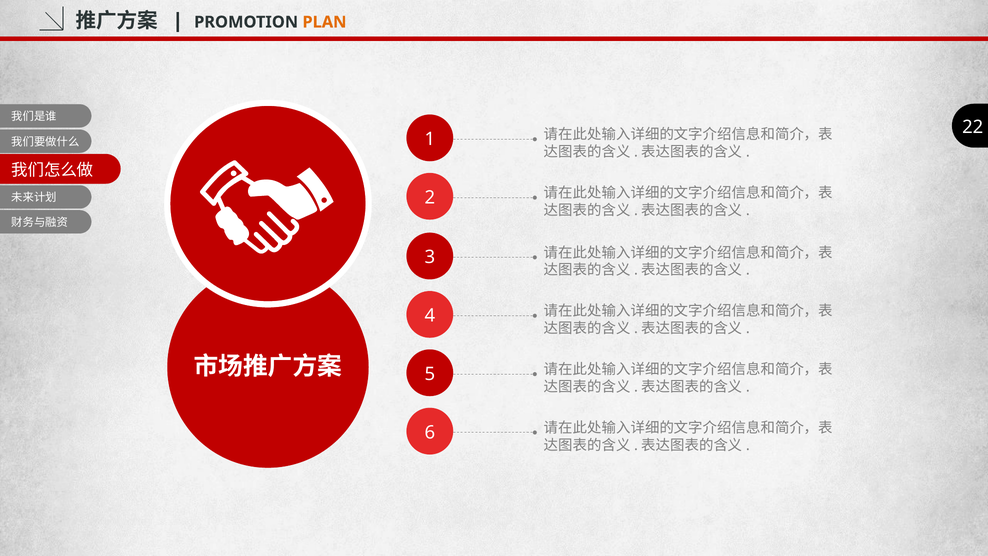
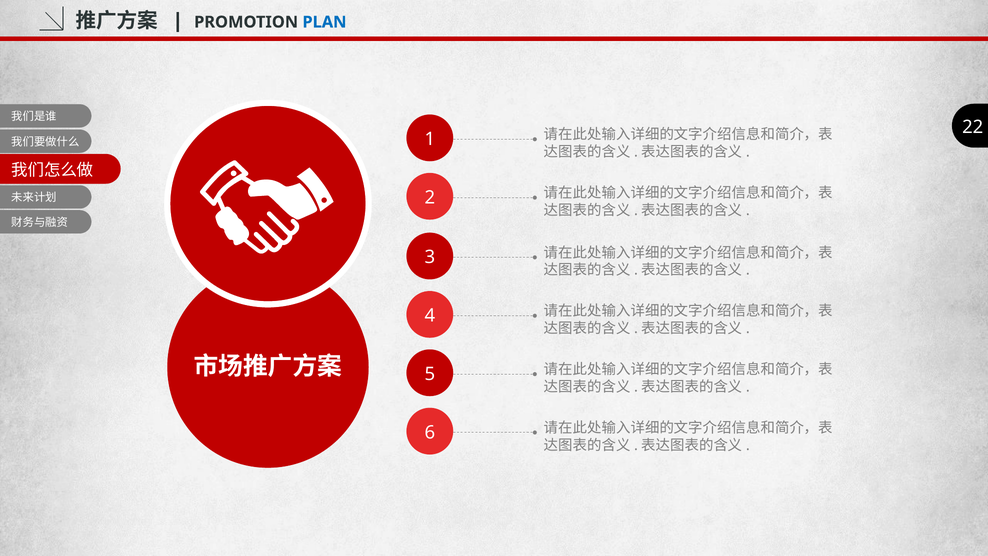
PLAN colour: orange -> blue
